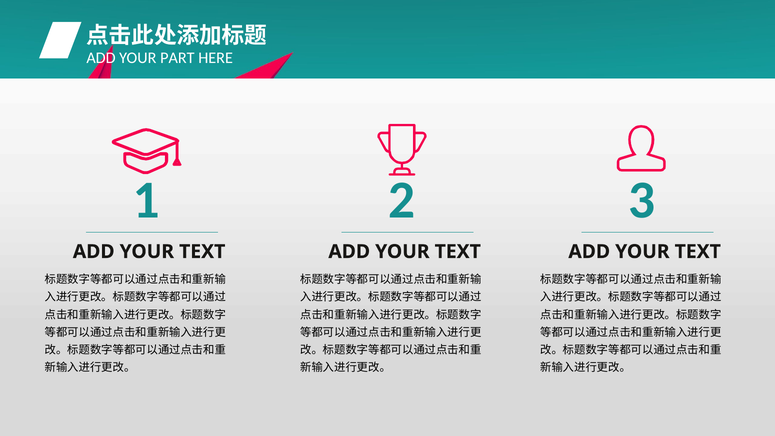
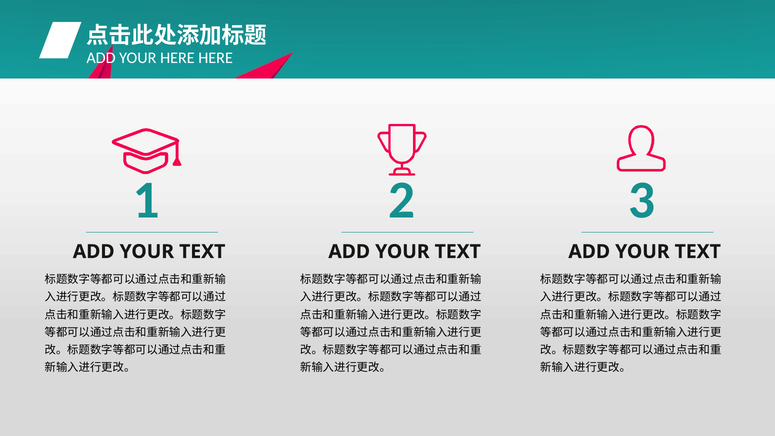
YOUR PART: PART -> HERE
